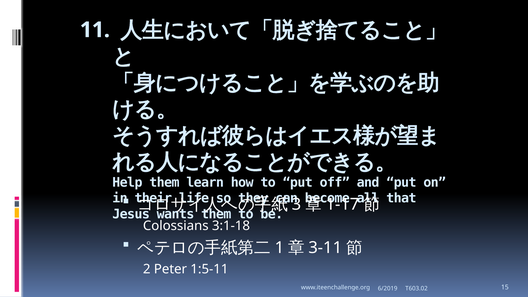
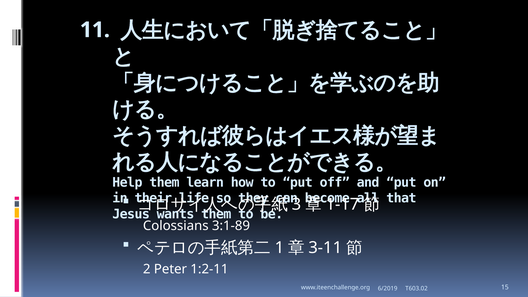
3:1-18: 3:1-18 -> 3:1-89
1:5-11: 1:5-11 -> 1:2-11
